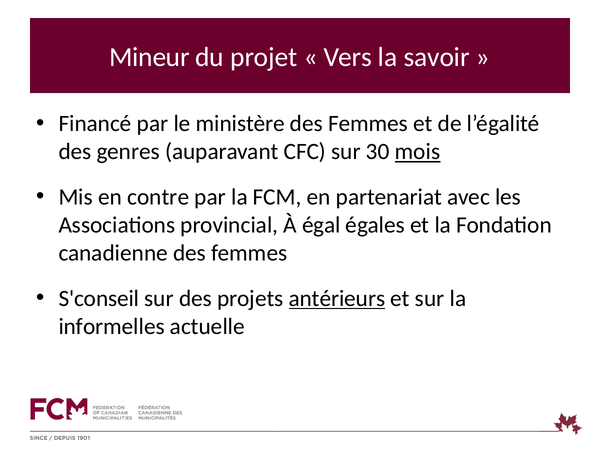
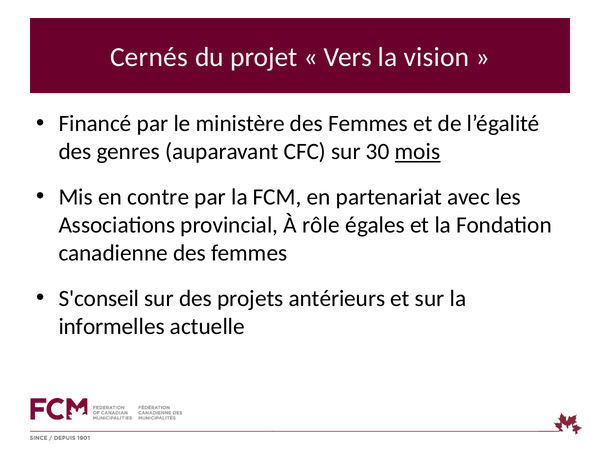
Mineur: Mineur -> Cernés
savoir: savoir -> vision
égal: égal -> rôle
antérieurs underline: present -> none
